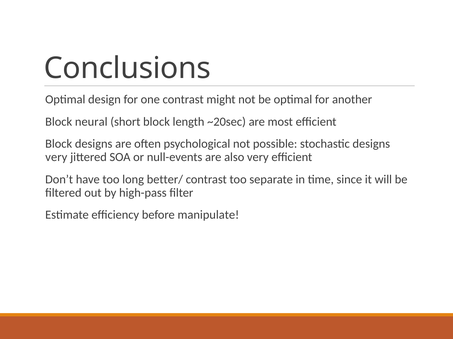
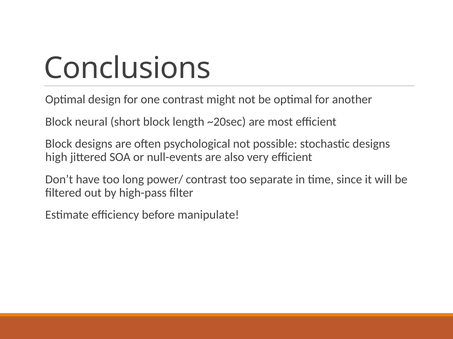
very at (56, 158): very -> high
better/: better/ -> power/
